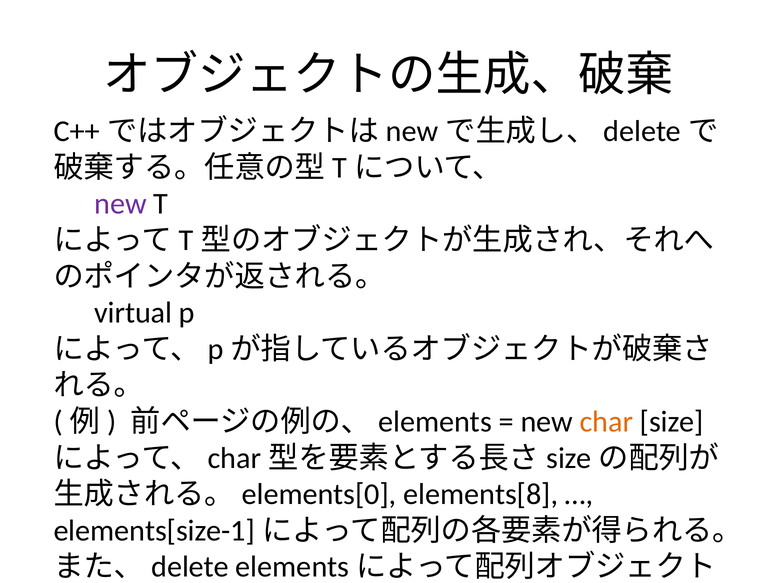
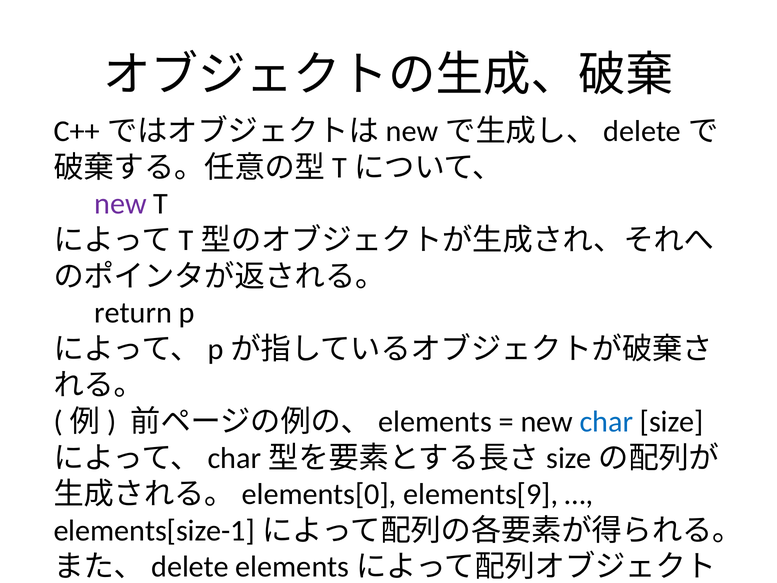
virtual: virtual -> return
char colour: orange -> blue
elements[8: elements[8 -> elements[9
